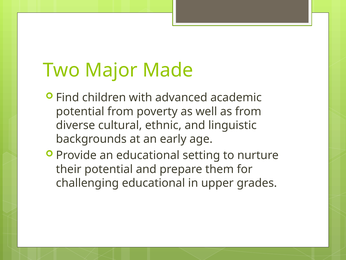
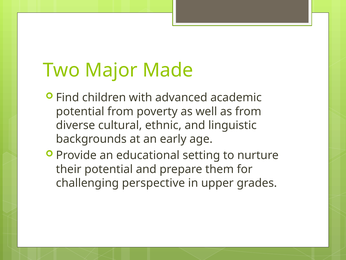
challenging educational: educational -> perspective
